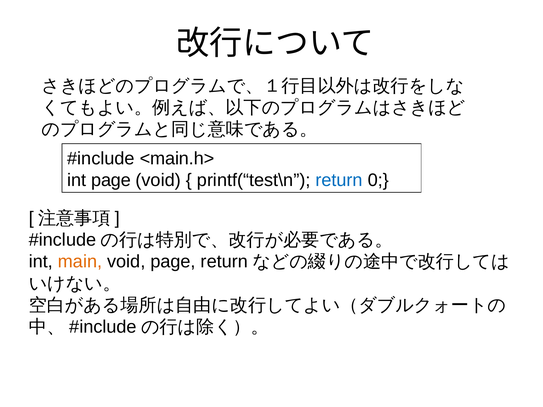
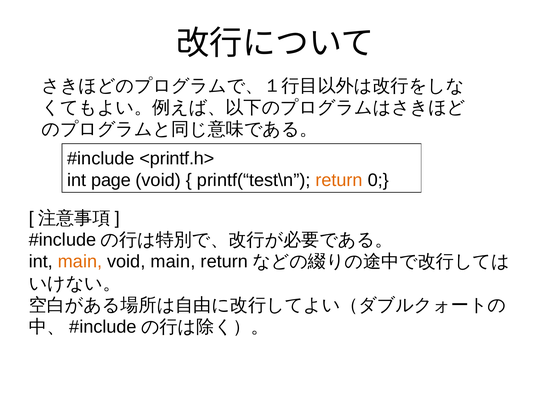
<main.h>: <main.h> -> <printf.h>
return at (339, 180) colour: blue -> orange
void page: page -> main
